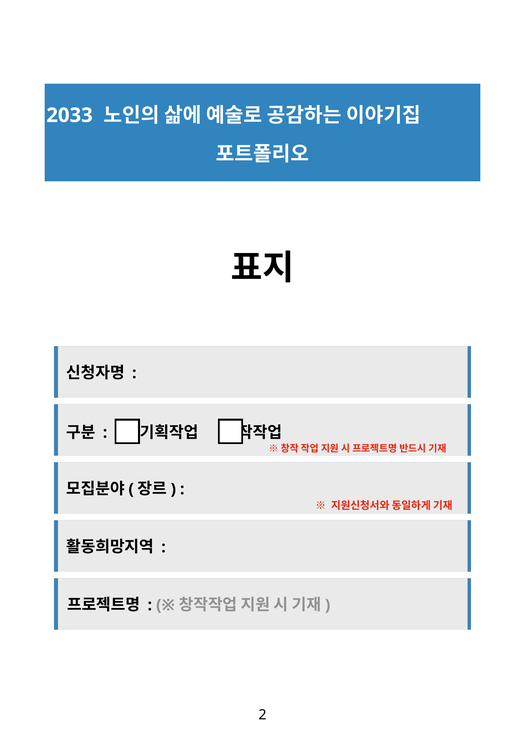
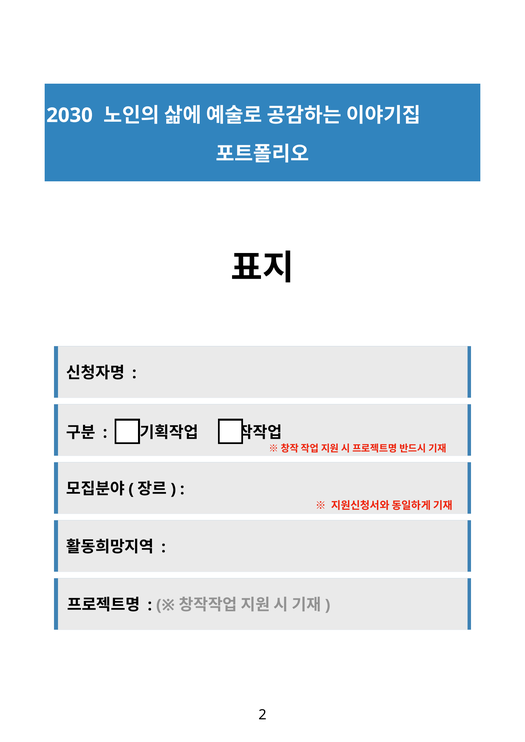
2033: 2033 -> 2030
